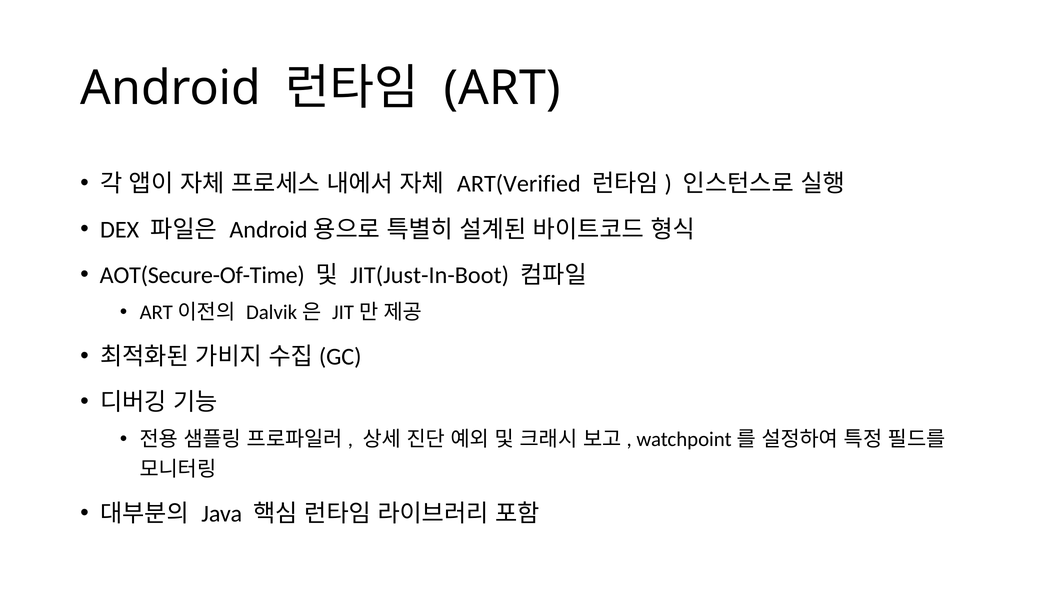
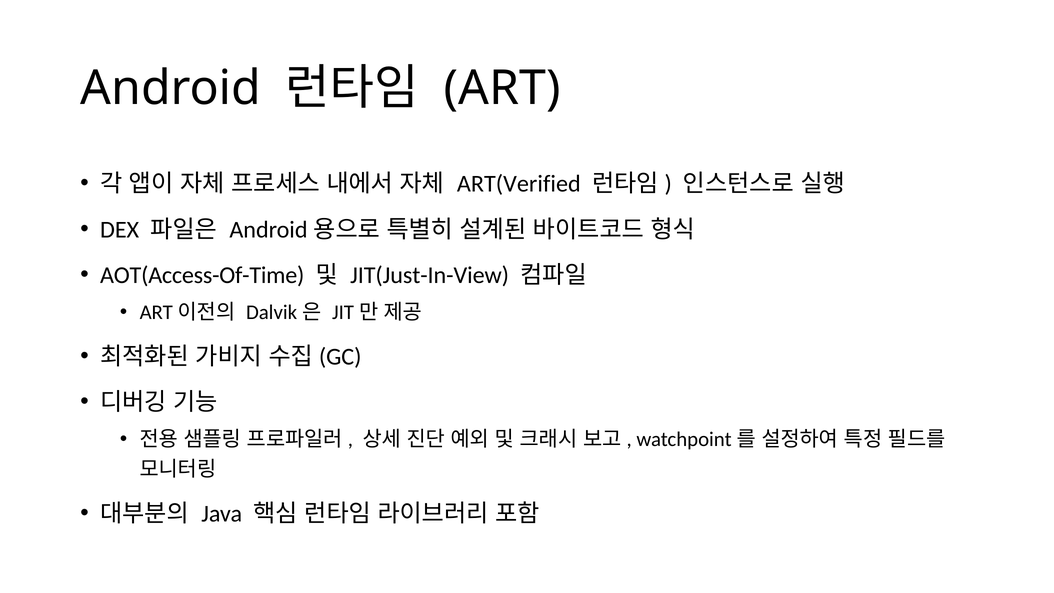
AOT(Secure-Of-Time: AOT(Secure-Of-Time -> AOT(Access-Of-Time
JIT(Just-In-Boot: JIT(Just-In-Boot -> JIT(Just-In-View
